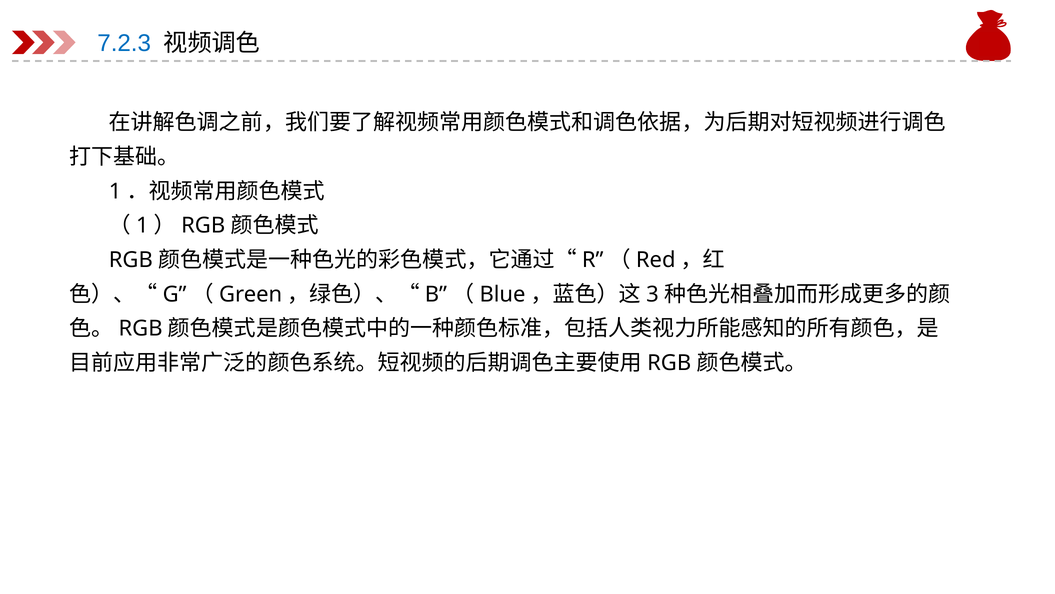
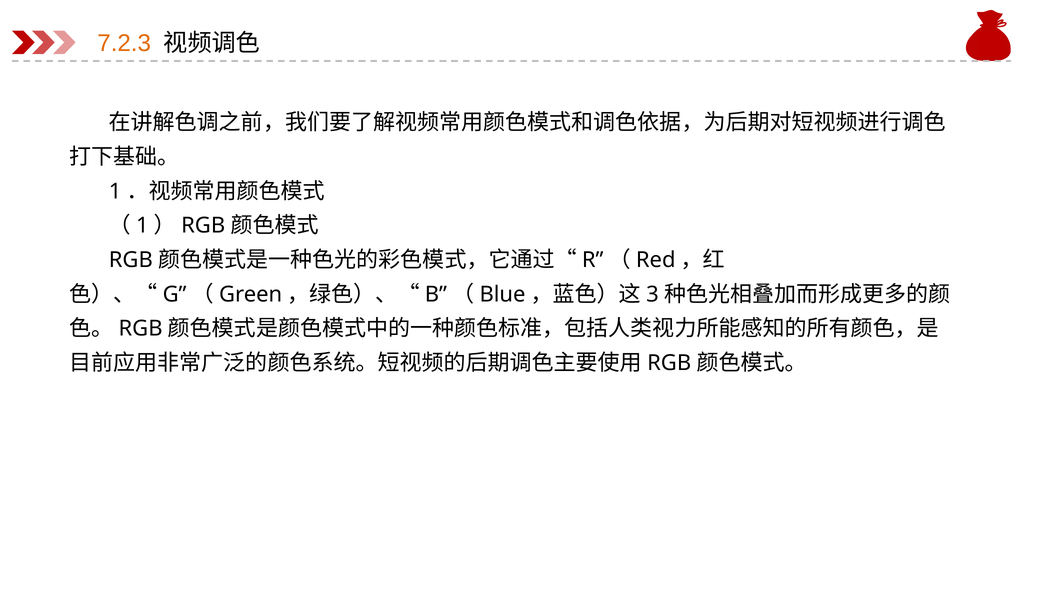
7.2.3 colour: blue -> orange
